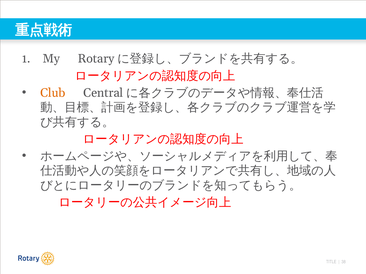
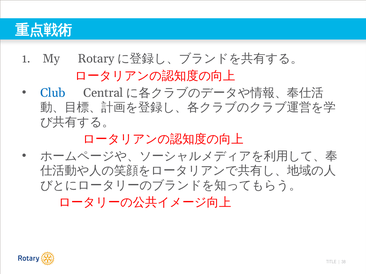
Club colour: orange -> blue
